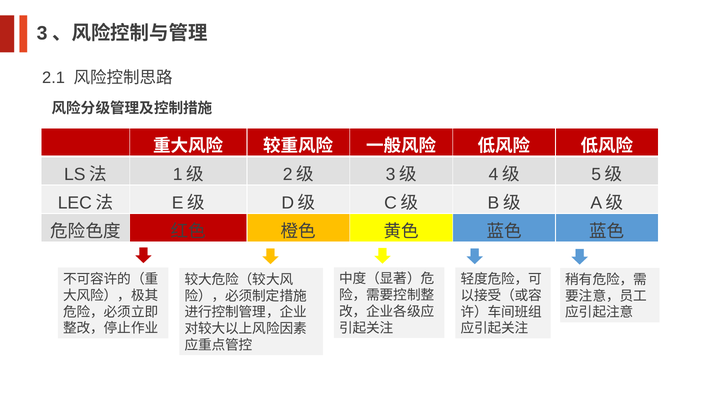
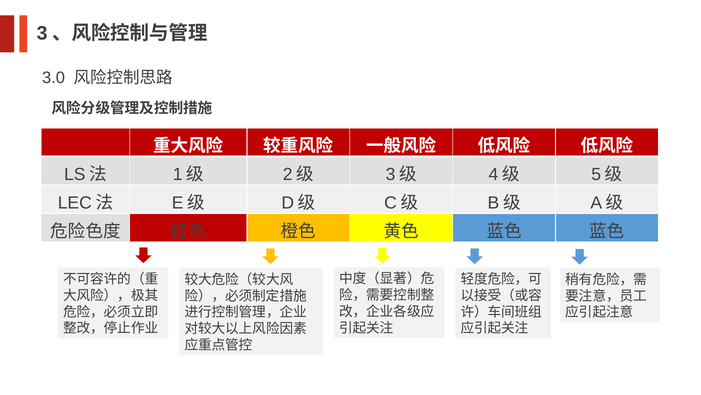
2.1: 2.1 -> 3.0
